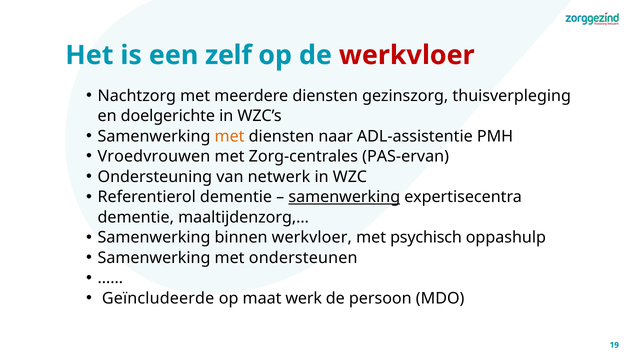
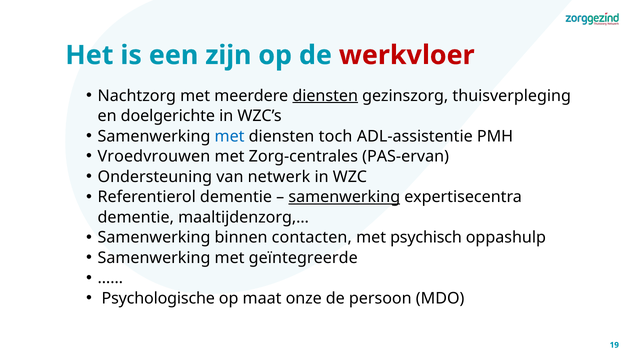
zelf: zelf -> zijn
diensten at (325, 96) underline: none -> present
met at (230, 136) colour: orange -> blue
naar: naar -> toch
binnen werkvloer: werkvloer -> contacten
ondersteunen: ondersteunen -> geïntegreerde
Geïncludeerde: Geïncludeerde -> Psychologische
werk: werk -> onze
